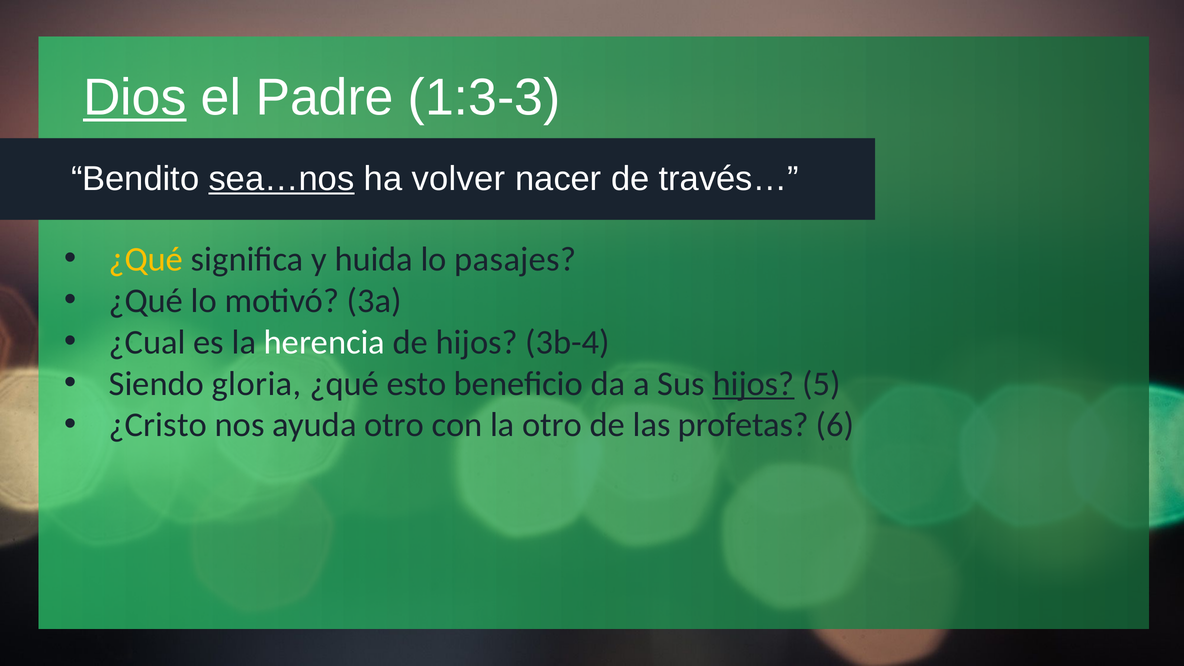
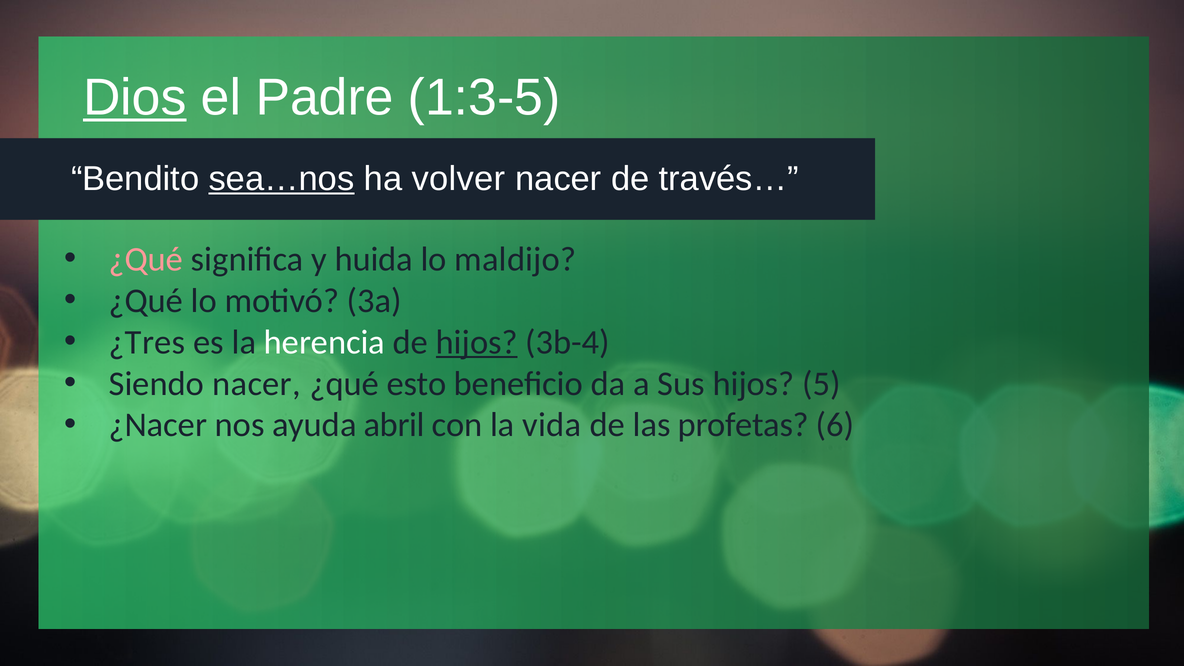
1:3-3: 1:3-3 -> 1:3-5
¿Qué at (146, 259) colour: yellow -> pink
pasajes: pasajes -> maldijo
¿Cual: ¿Cual -> ¿Tres
hijos at (477, 342) underline: none -> present
Siendo gloria: gloria -> nacer
hijos at (754, 384) underline: present -> none
¿Cristo: ¿Cristo -> ¿Nacer
ayuda otro: otro -> abril
la otro: otro -> vida
